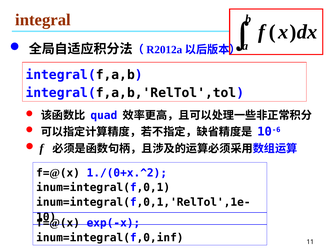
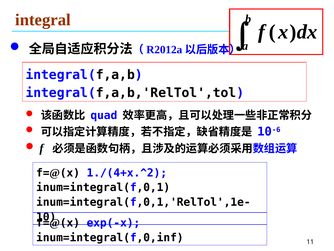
1./(0+x.^2: 1./(0+x.^2 -> 1./(4+x.^2
